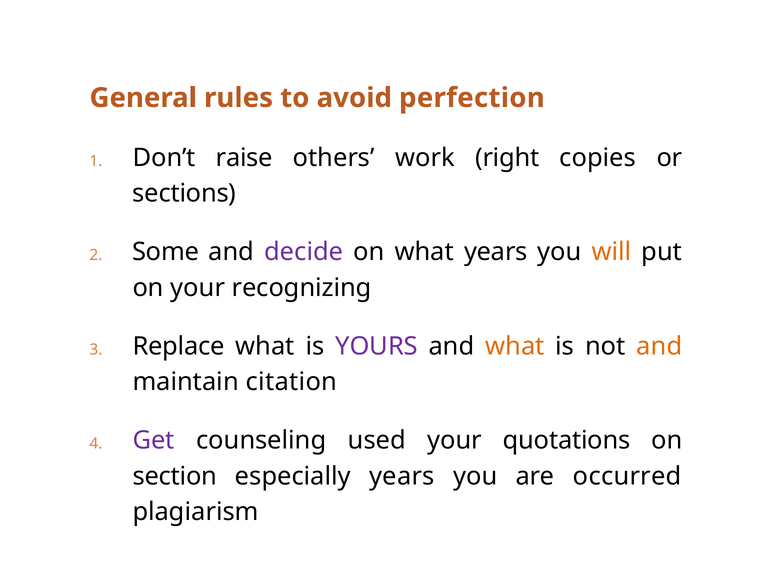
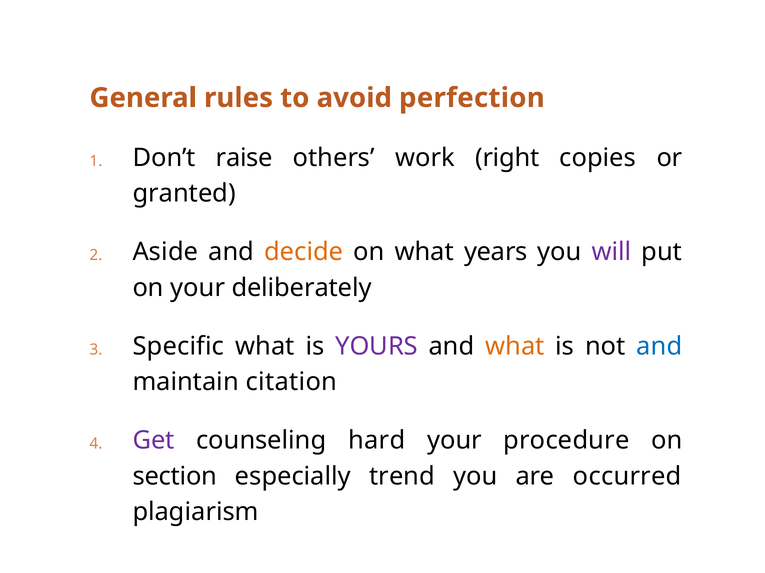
sections: sections -> granted
Some: Some -> Aside
decide colour: purple -> orange
will colour: orange -> purple
recognizing: recognizing -> deliberately
Replace: Replace -> Specific
and at (659, 347) colour: orange -> blue
used: used -> hard
quotations: quotations -> procedure
especially years: years -> trend
